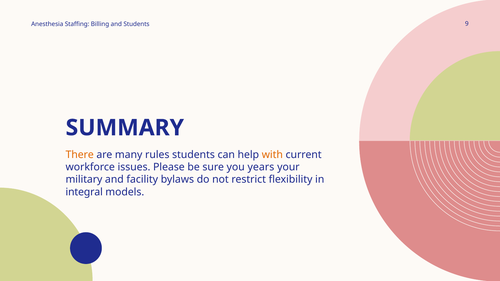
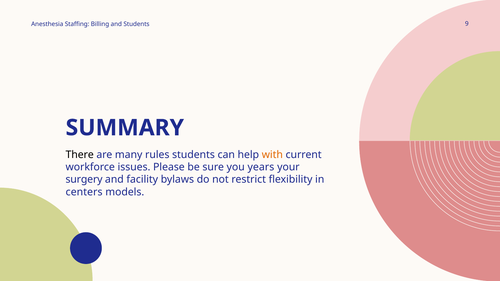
There colour: orange -> black
military: military -> surgery
integral: integral -> centers
